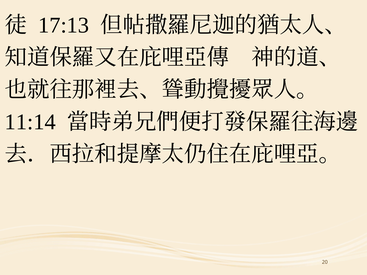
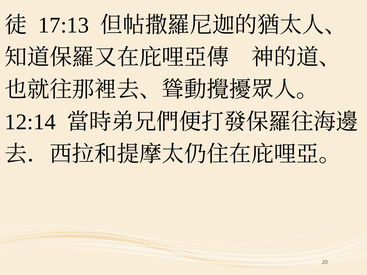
11:14: 11:14 -> 12:14
